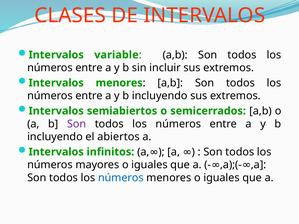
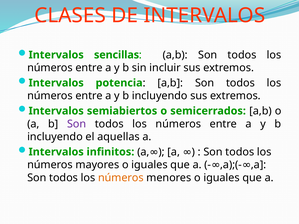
variable: variable -> sencillas
Intervalos menores: menores -> potencia
abiertos: abiertos -> aquellas
números at (121, 178) colour: blue -> orange
